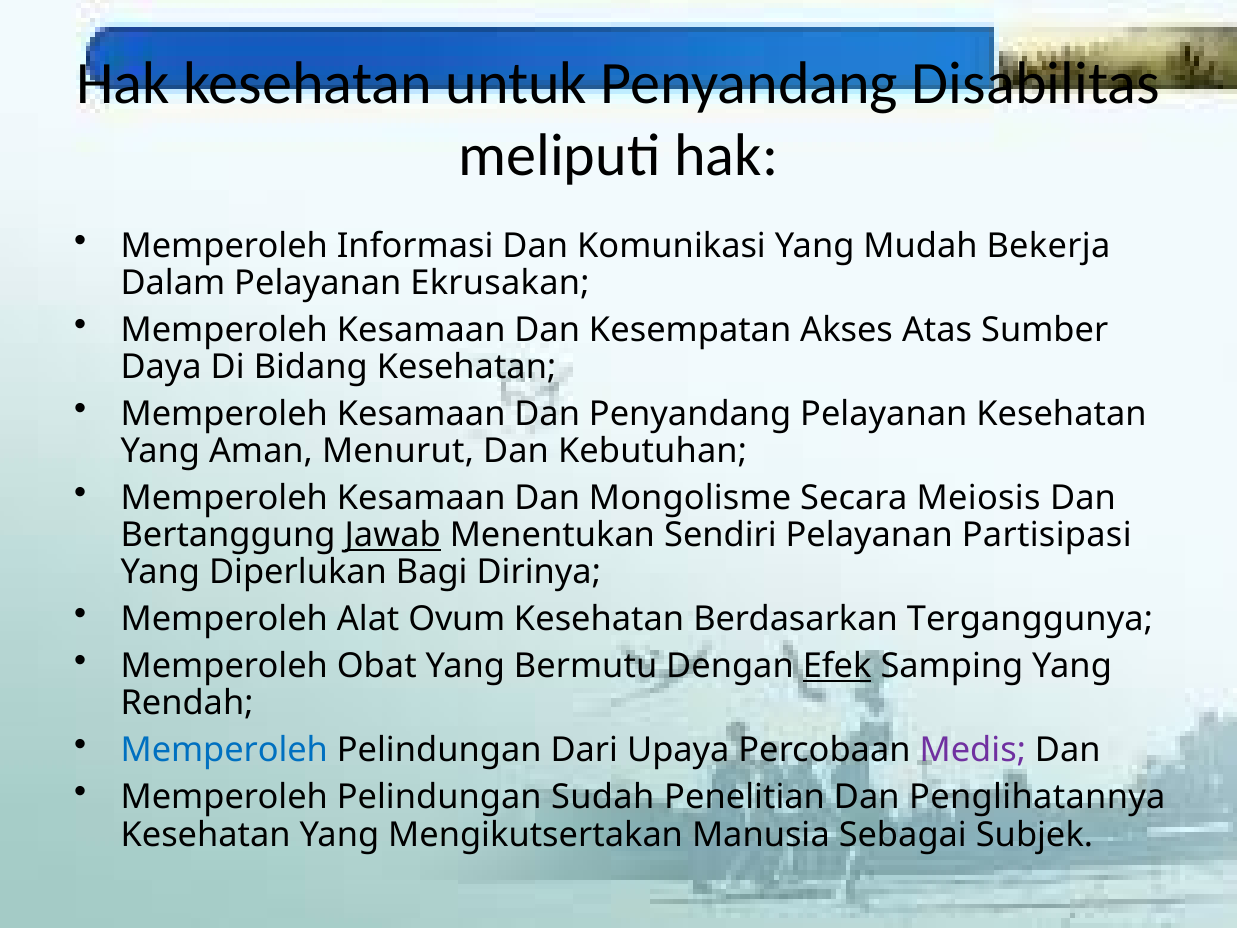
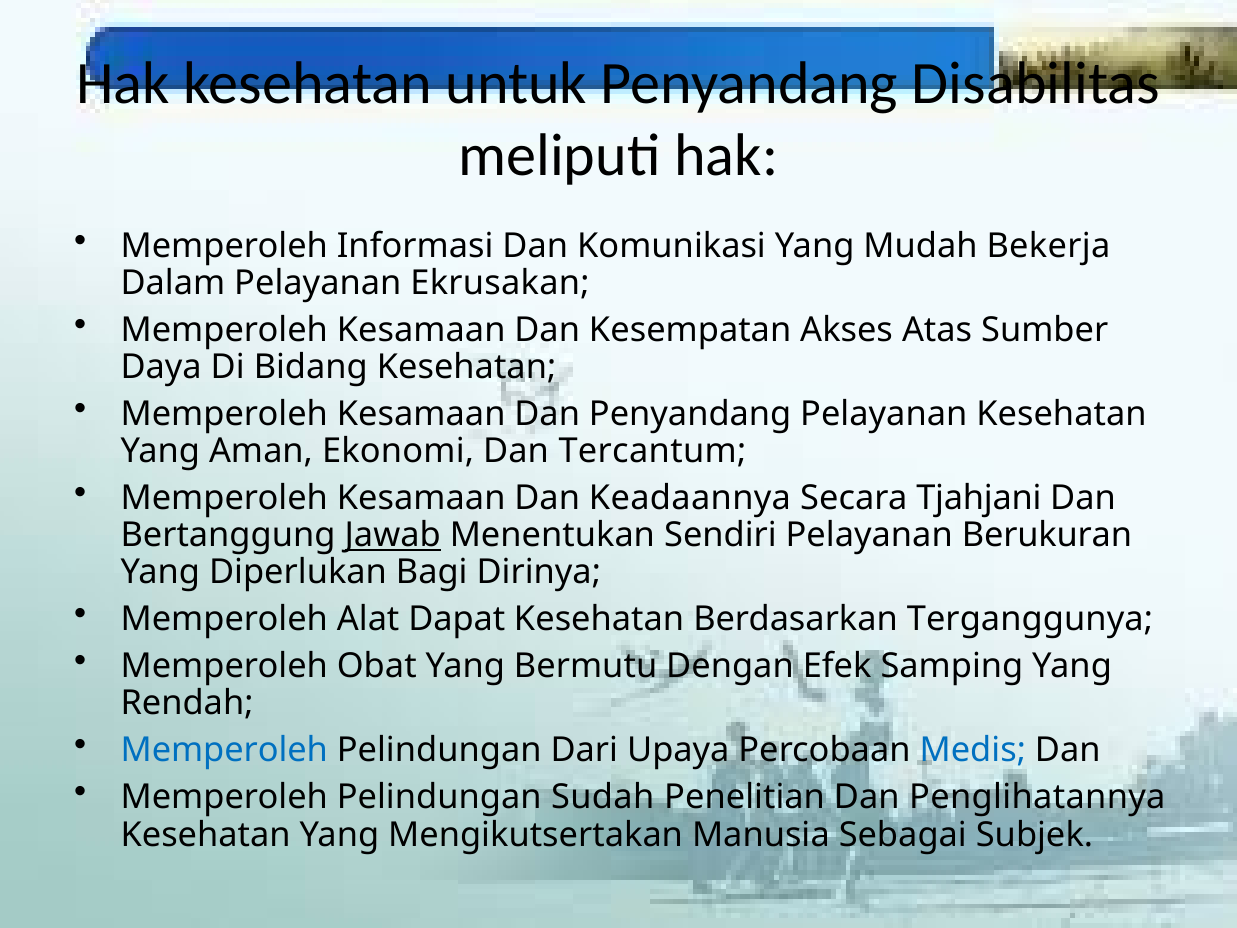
Menurut: Menurut -> Ekonomi
Kebutuhan: Kebutuhan -> Tercantum
Mongolisme: Mongolisme -> Keadaannya
Meiosis: Meiosis -> Tjahjani
Partisipasi: Partisipasi -> Berukuran
Ovum: Ovum -> Dapat
Efek underline: present -> none
Medis colour: purple -> blue
